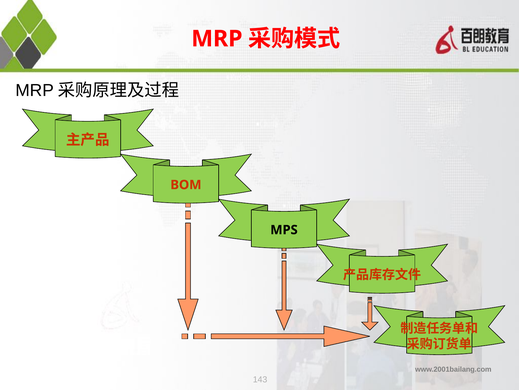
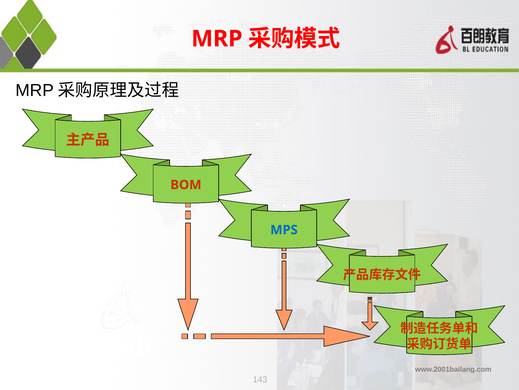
MPS colour: black -> blue
